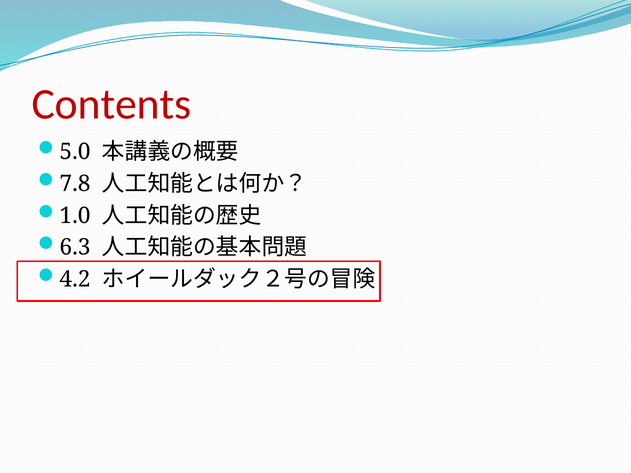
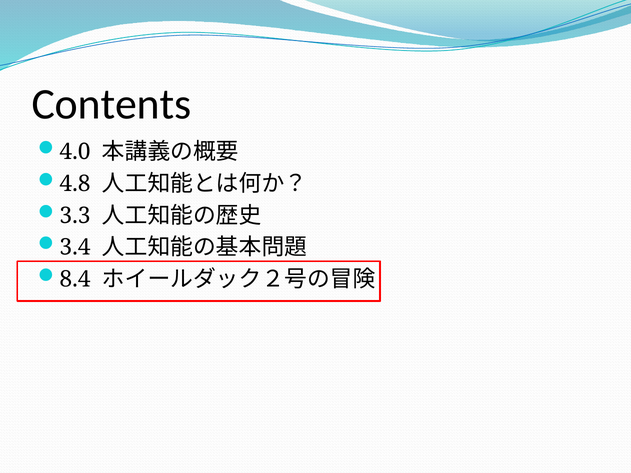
Contents colour: red -> black
5.0: 5.0 -> 4.0
7.8: 7.8 -> 4.8
1.0: 1.0 -> 3.3
6.3: 6.3 -> 3.4
4.2: 4.2 -> 8.4
